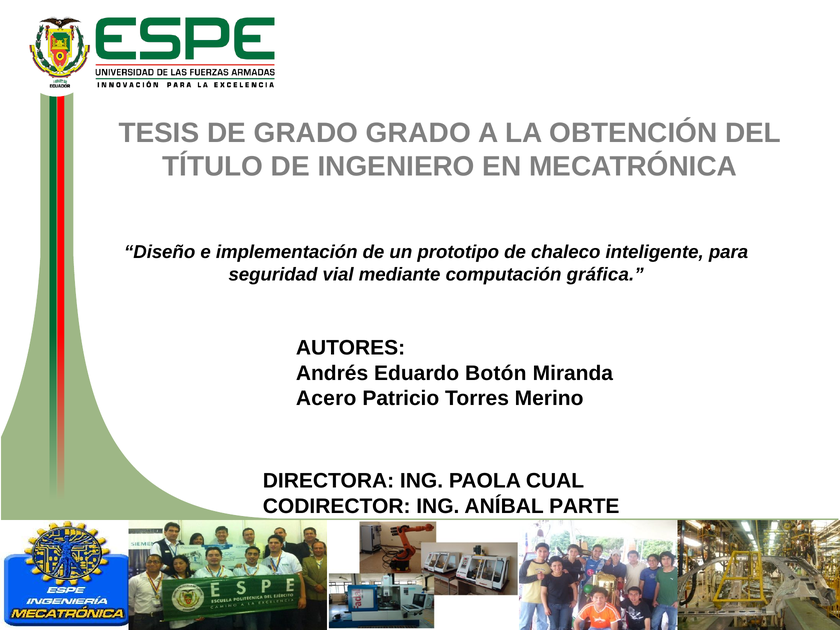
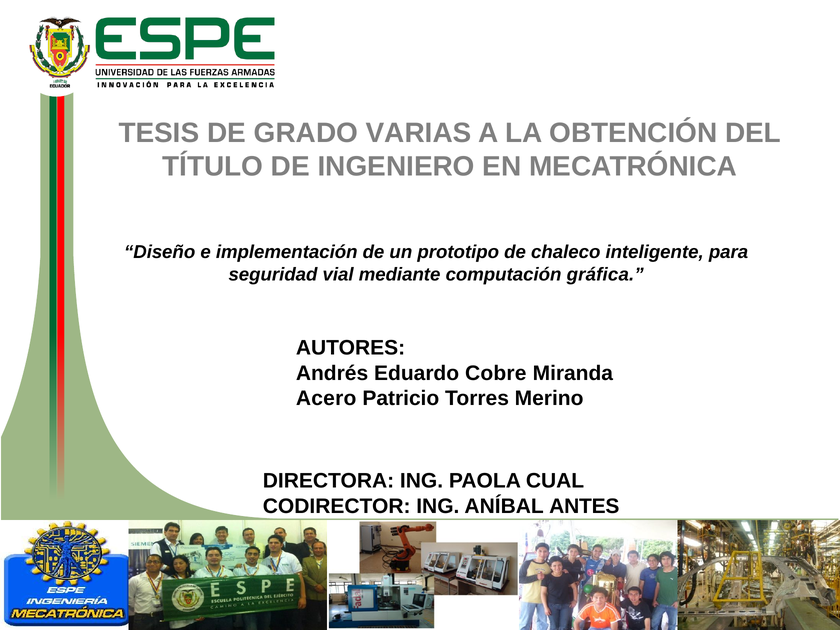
GRADO GRADO: GRADO -> VARIAS
Botón: Botón -> Cobre
PARTE: PARTE -> ANTES
